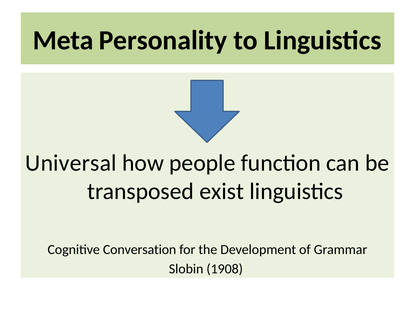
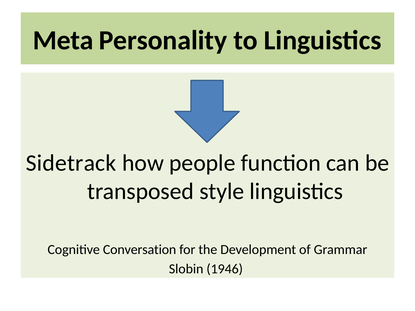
Universal: Universal -> Sidetrack
exist: exist -> style
1908: 1908 -> 1946
